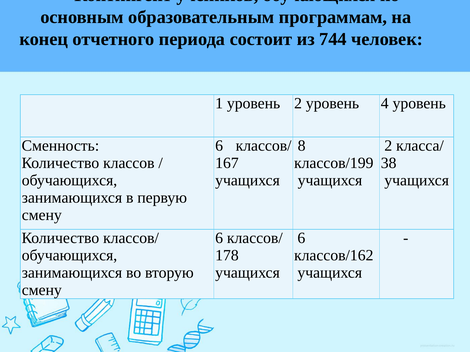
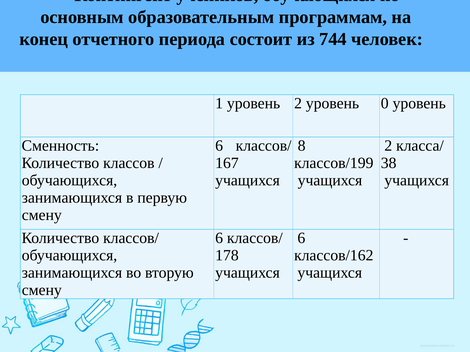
4: 4 -> 0
